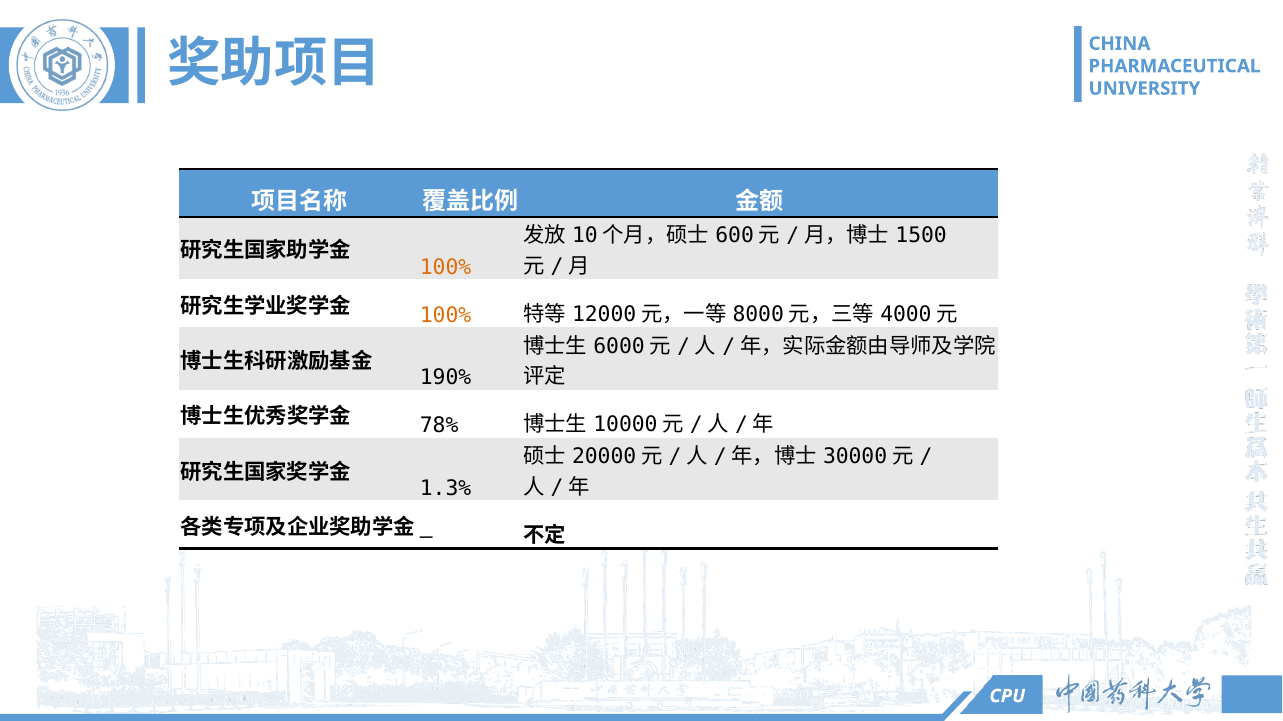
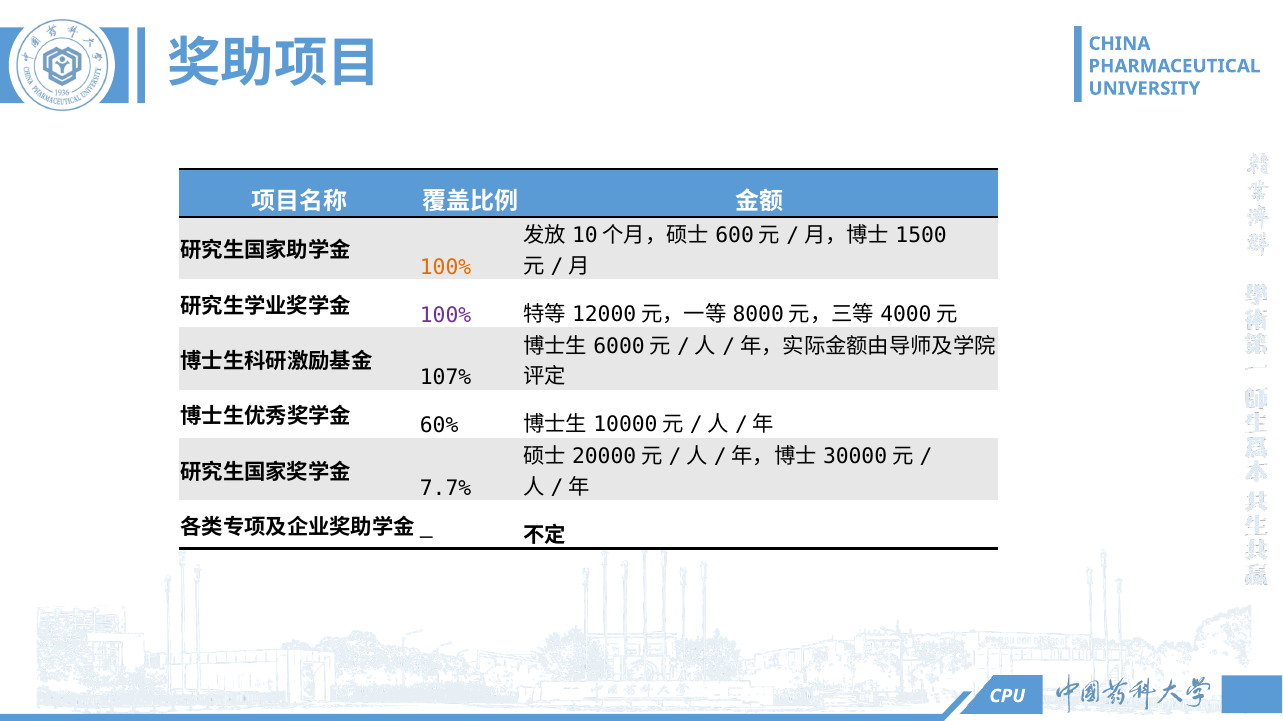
100% at (446, 316) colour: orange -> purple
190%: 190% -> 107%
78%: 78% -> 60%
1.3%: 1.3% -> 7.7%
